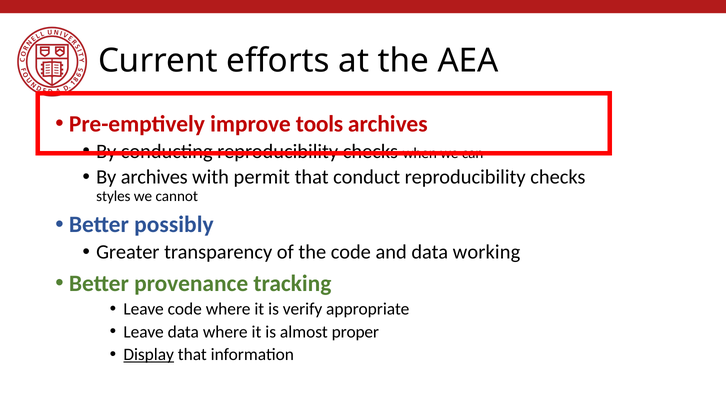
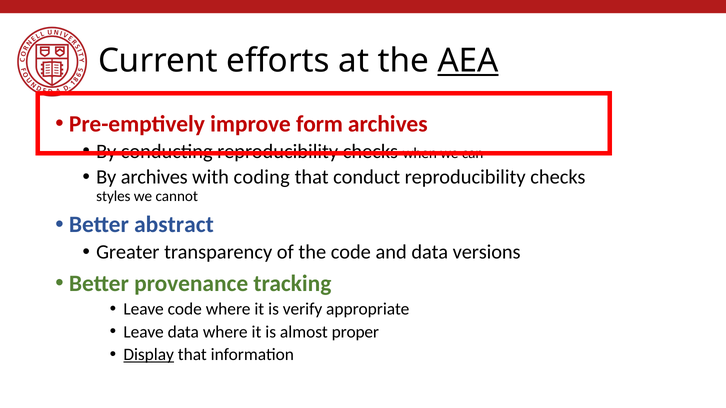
AEA underline: none -> present
tools: tools -> form
permit: permit -> coding
possibly: possibly -> abstract
working: working -> versions
